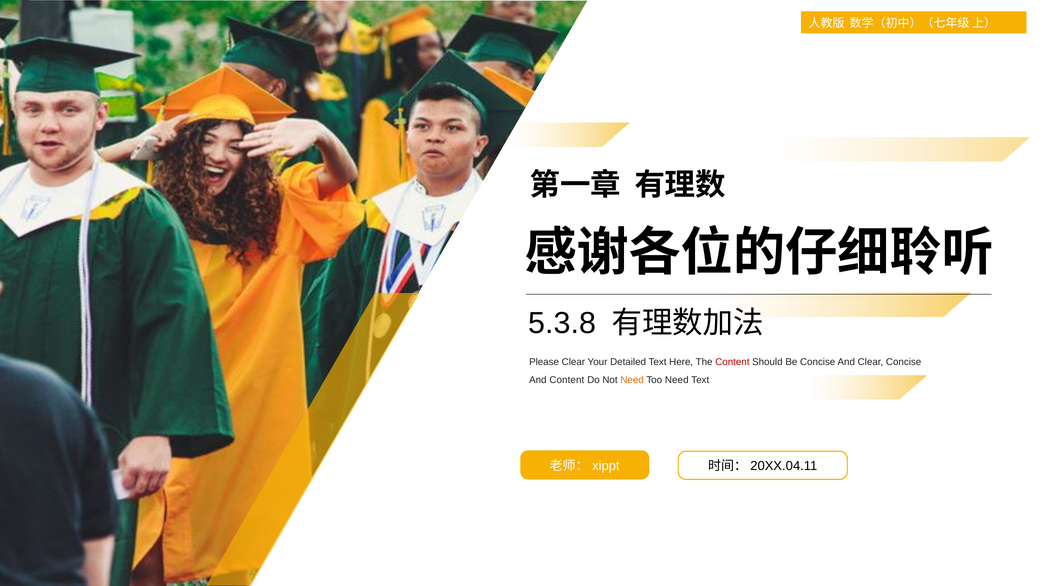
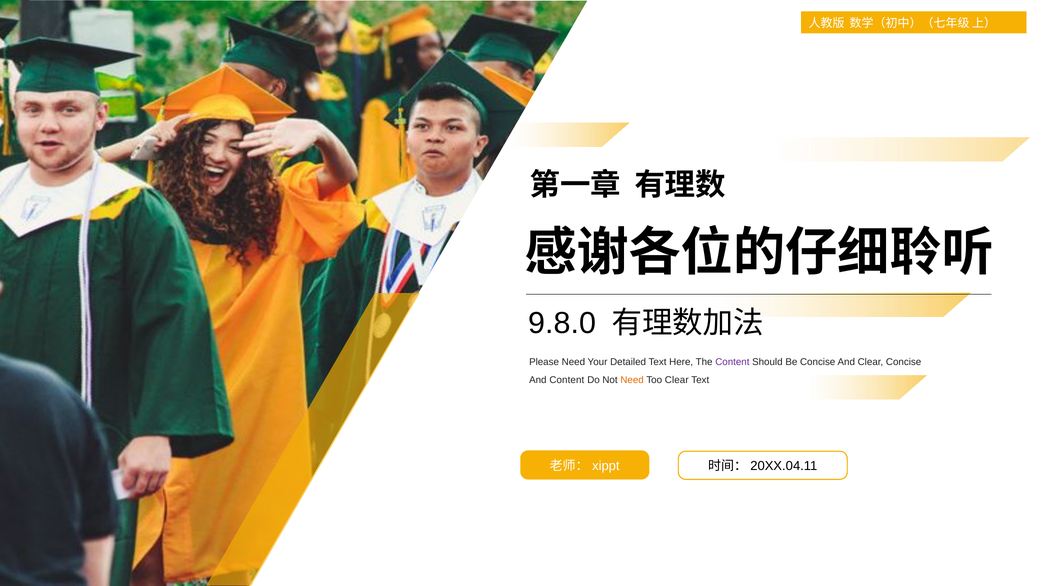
5.3.8: 5.3.8 -> 9.8.0
Please Clear: Clear -> Need
Content at (732, 363) colour: red -> purple
Too Need: Need -> Clear
